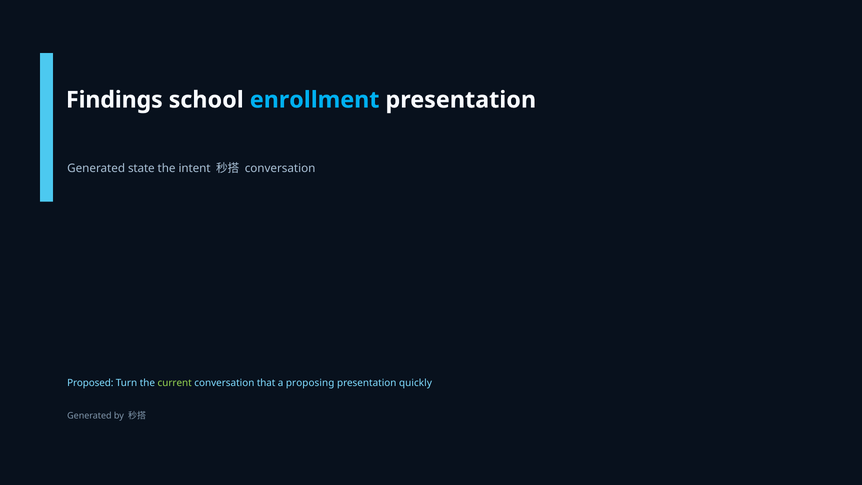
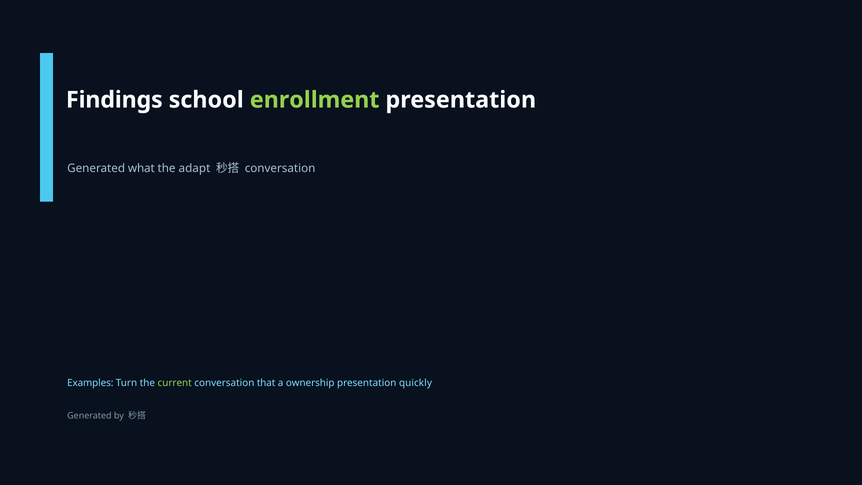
enrollment colour: light blue -> light green
state: state -> what
intent: intent -> adapt
Proposed: Proposed -> Examples
proposing: proposing -> ownership
